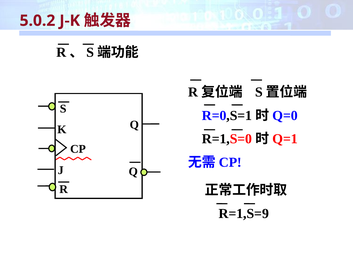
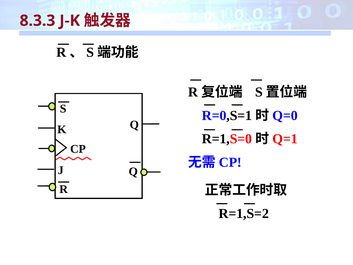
5.0.2: 5.0.2 -> 8.3.3
R=1,S=9: R=1,S=9 -> R=1,S=2
